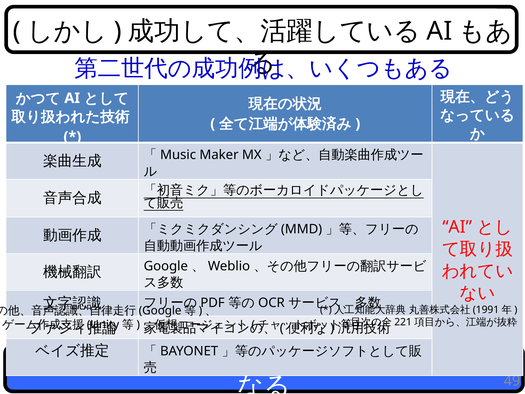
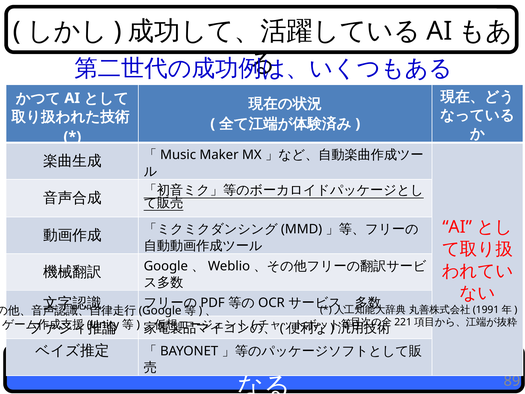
49: 49 -> 89
